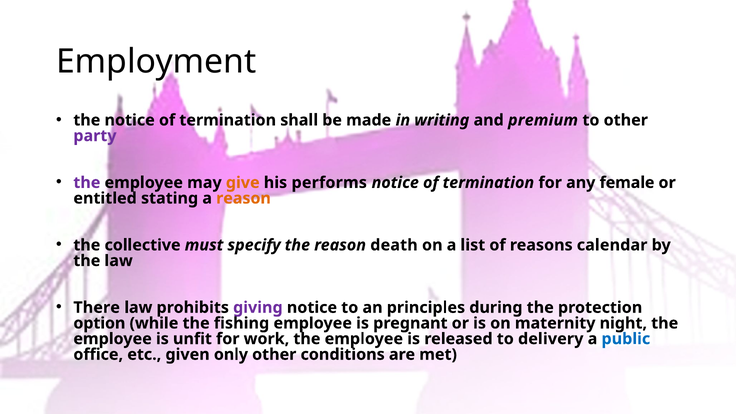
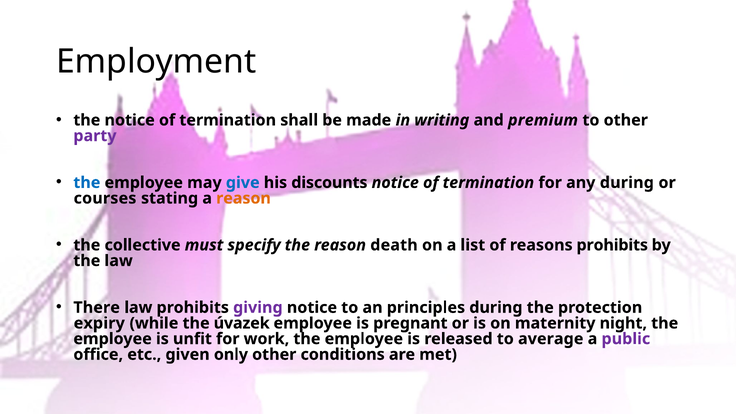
the at (87, 183) colour: purple -> blue
give colour: orange -> blue
performs: performs -> discounts
any female: female -> during
entitled: entitled -> courses
reasons calendar: calendar -> prohibits
option: option -> expiry
fishing: fishing -> úvazek
delivery: delivery -> average
public colour: blue -> purple
